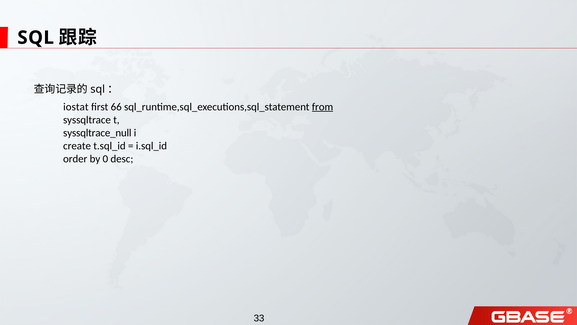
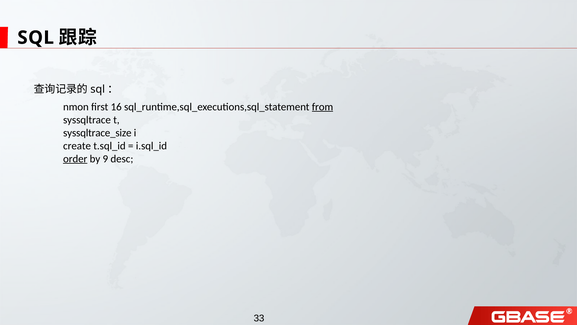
iostat: iostat -> nmon
66: 66 -> 16
syssqltrace_null: syssqltrace_null -> syssqltrace_size
order underline: none -> present
0: 0 -> 9
